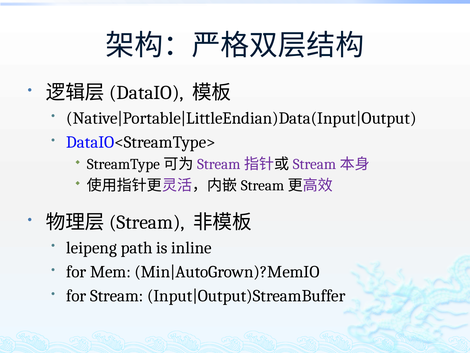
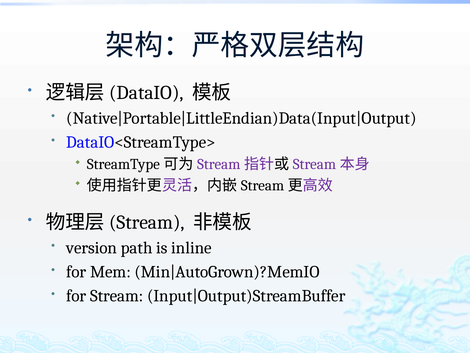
leipeng: leipeng -> version
